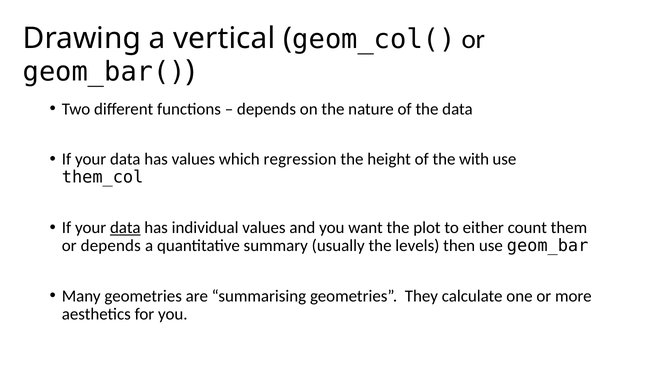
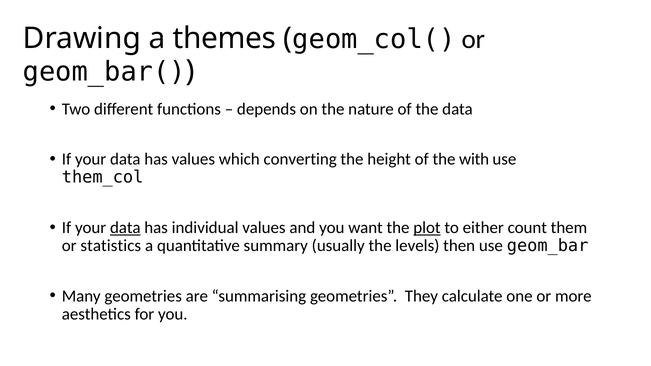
vertical: vertical -> themes
regression: regression -> converting
plot underline: none -> present
or depends: depends -> statistics
